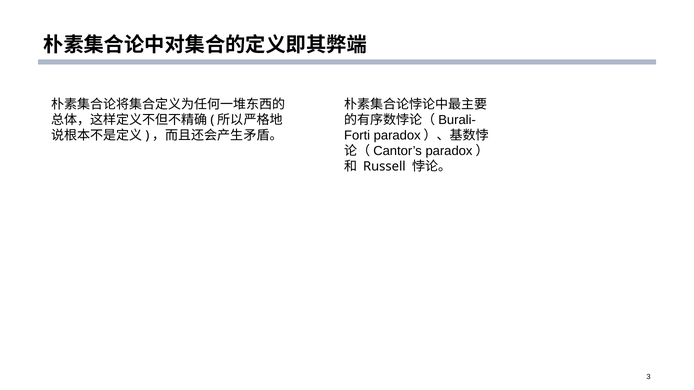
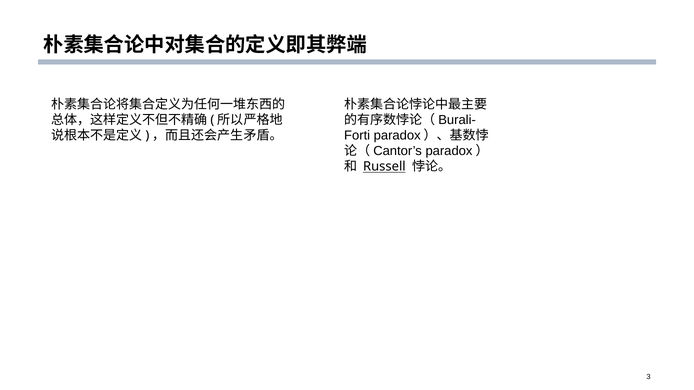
Russell underline: none -> present
